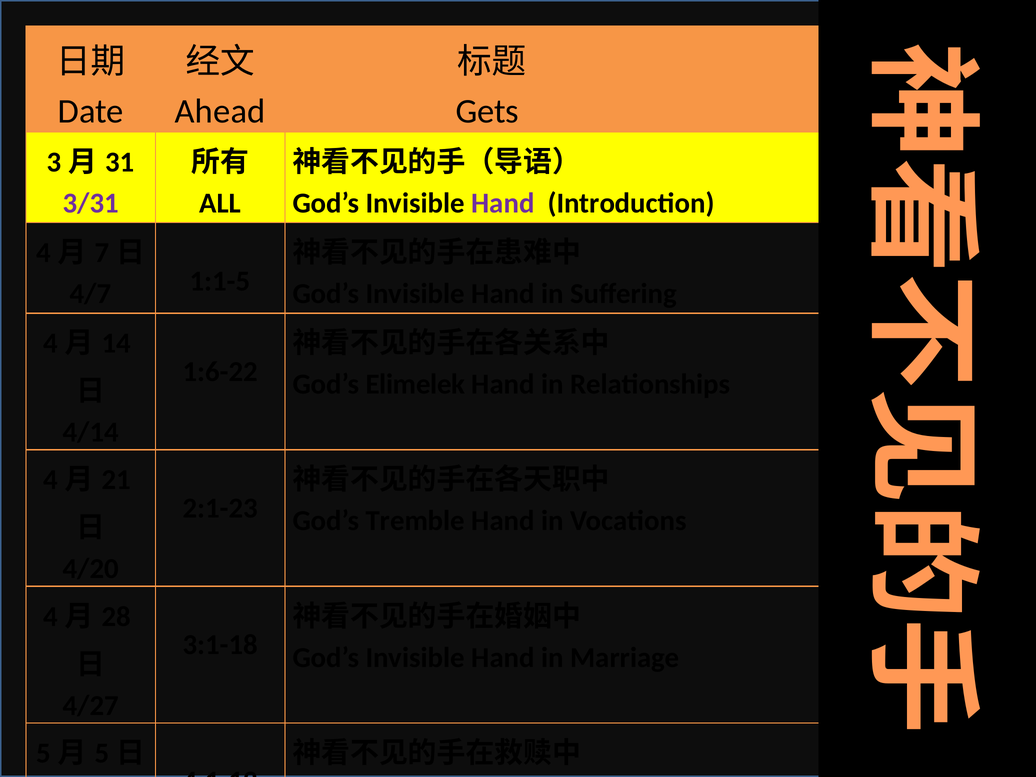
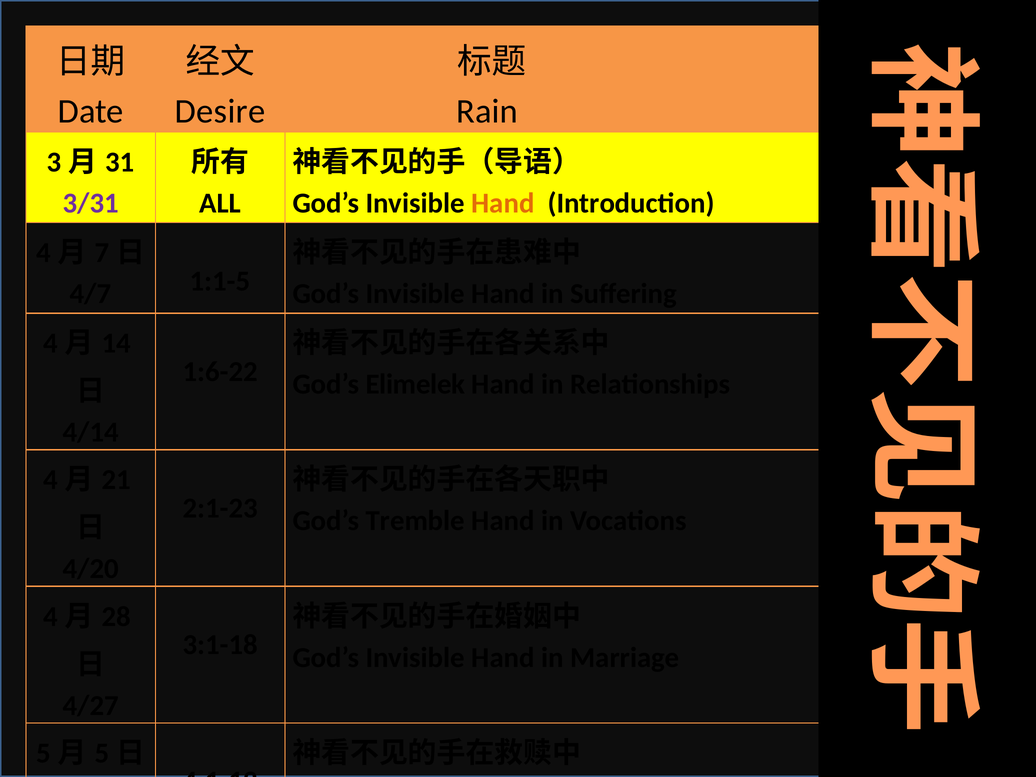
Ahead: Ahead -> Desire
Gets: Gets -> Rain
Hand at (503, 203) colour: purple -> orange
